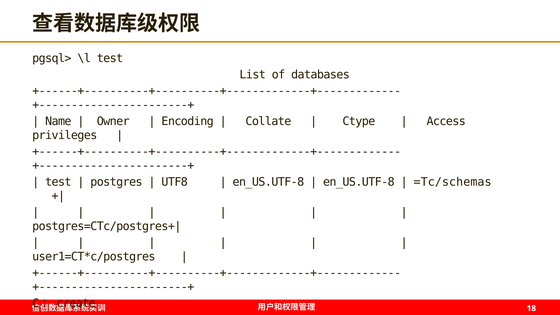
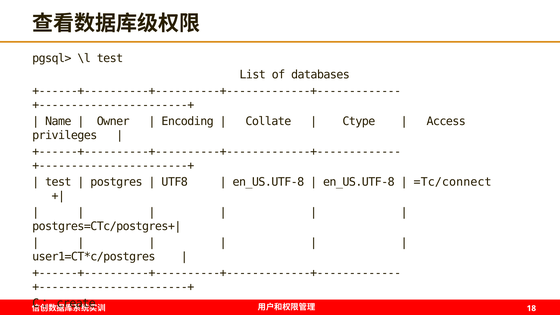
=Tc/schemas: =Tc/schemas -> =Tc/connect
